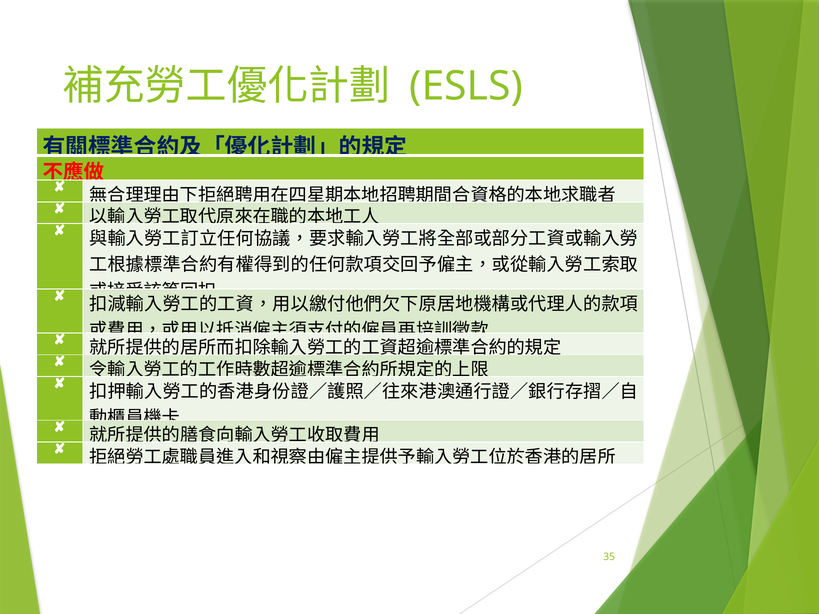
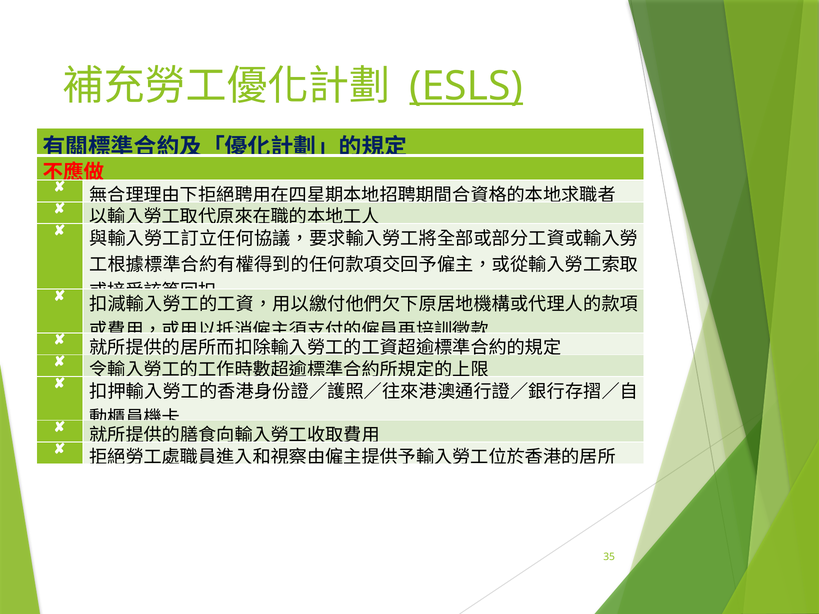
ESLS underline: none -> present
